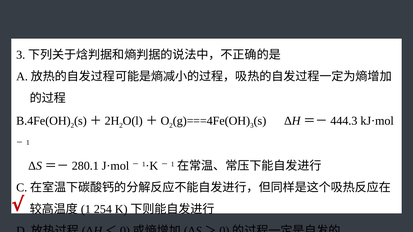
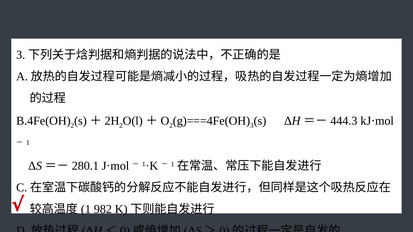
254: 254 -> 982
